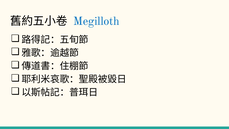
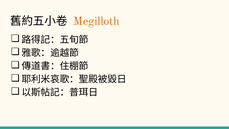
Megilloth colour: blue -> orange
